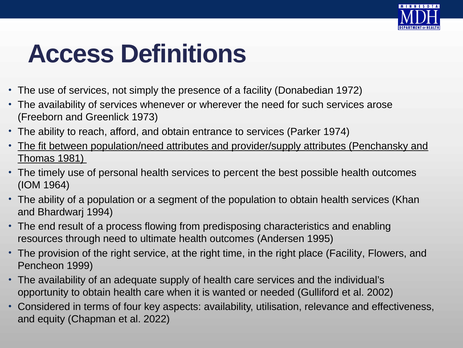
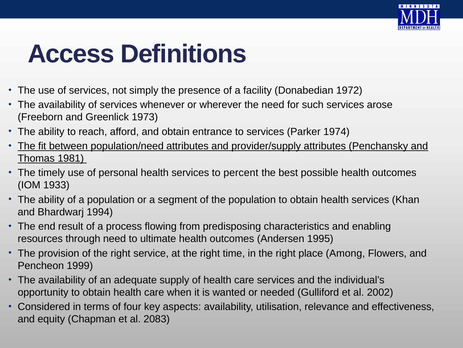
1964: 1964 -> 1933
place Facility: Facility -> Among
2022: 2022 -> 2083
